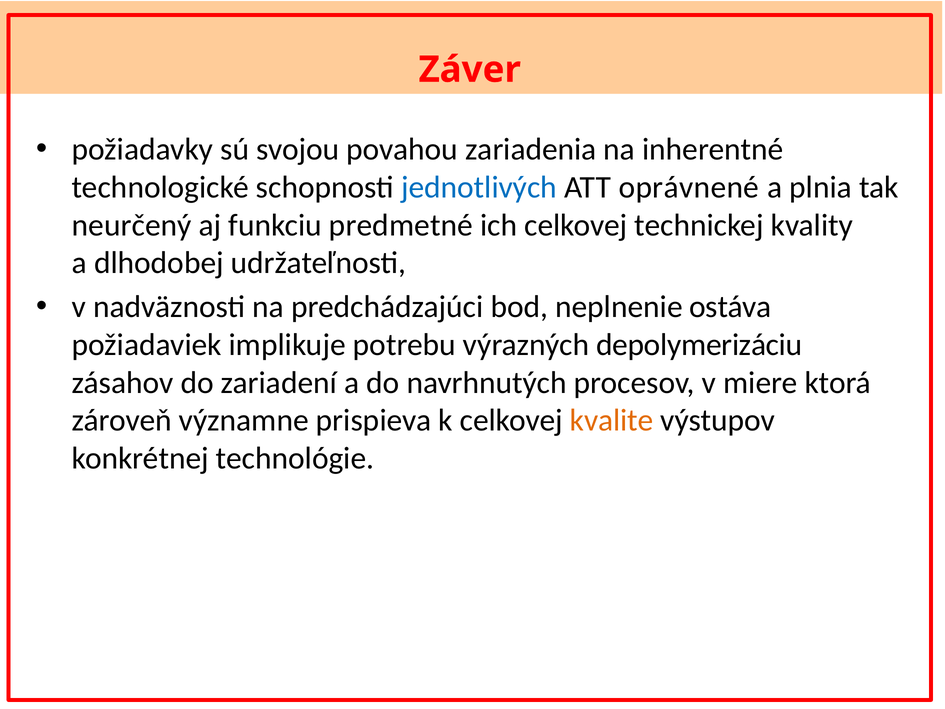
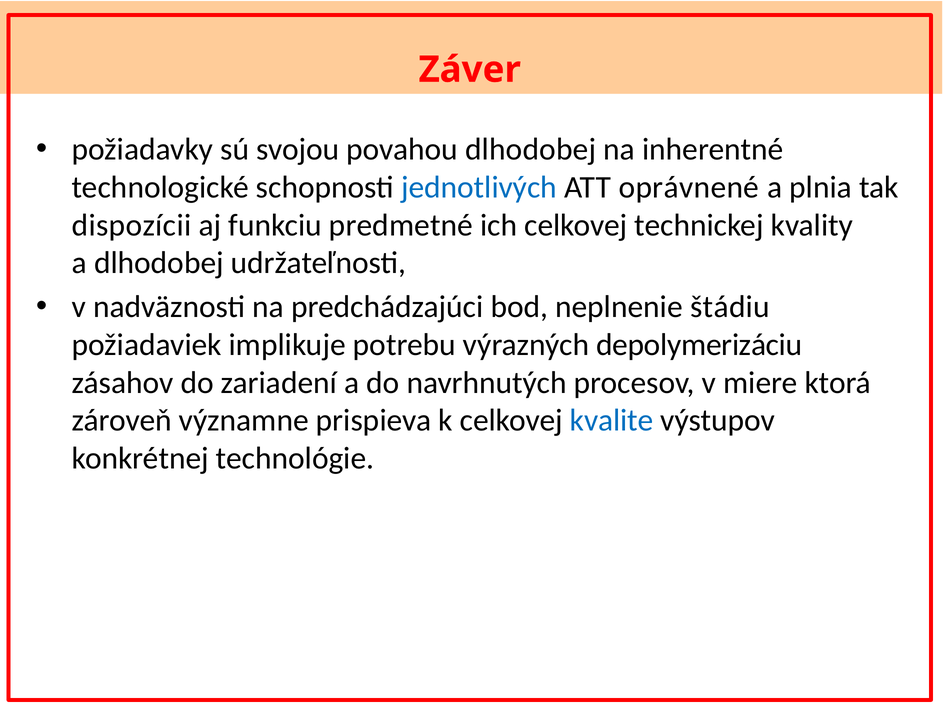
povahou zariadenia: zariadenia -> dlhodobej
neurčený: neurčený -> dispozícii
ostáva: ostáva -> štádiu
kvalite colour: orange -> blue
